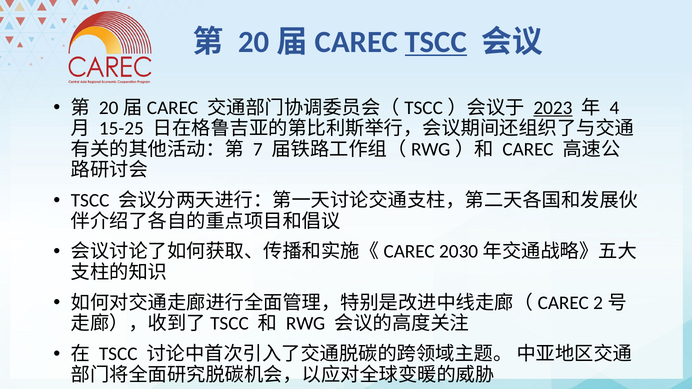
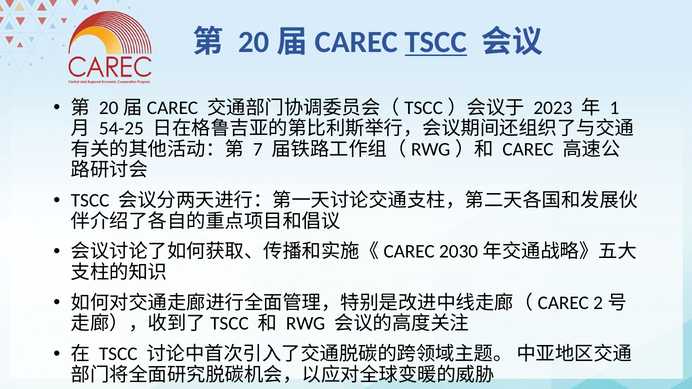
2023 underline: present -> none
4: 4 -> 1
15-25: 15-25 -> 54-25
